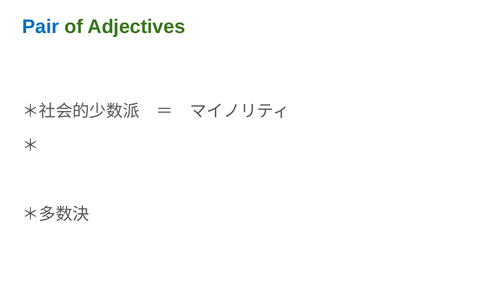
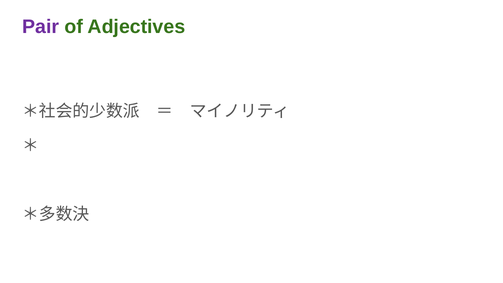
Pair colour: blue -> purple
